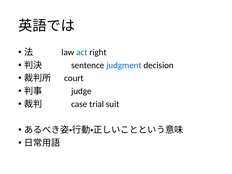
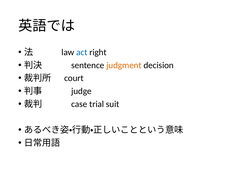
judgment colour: blue -> orange
